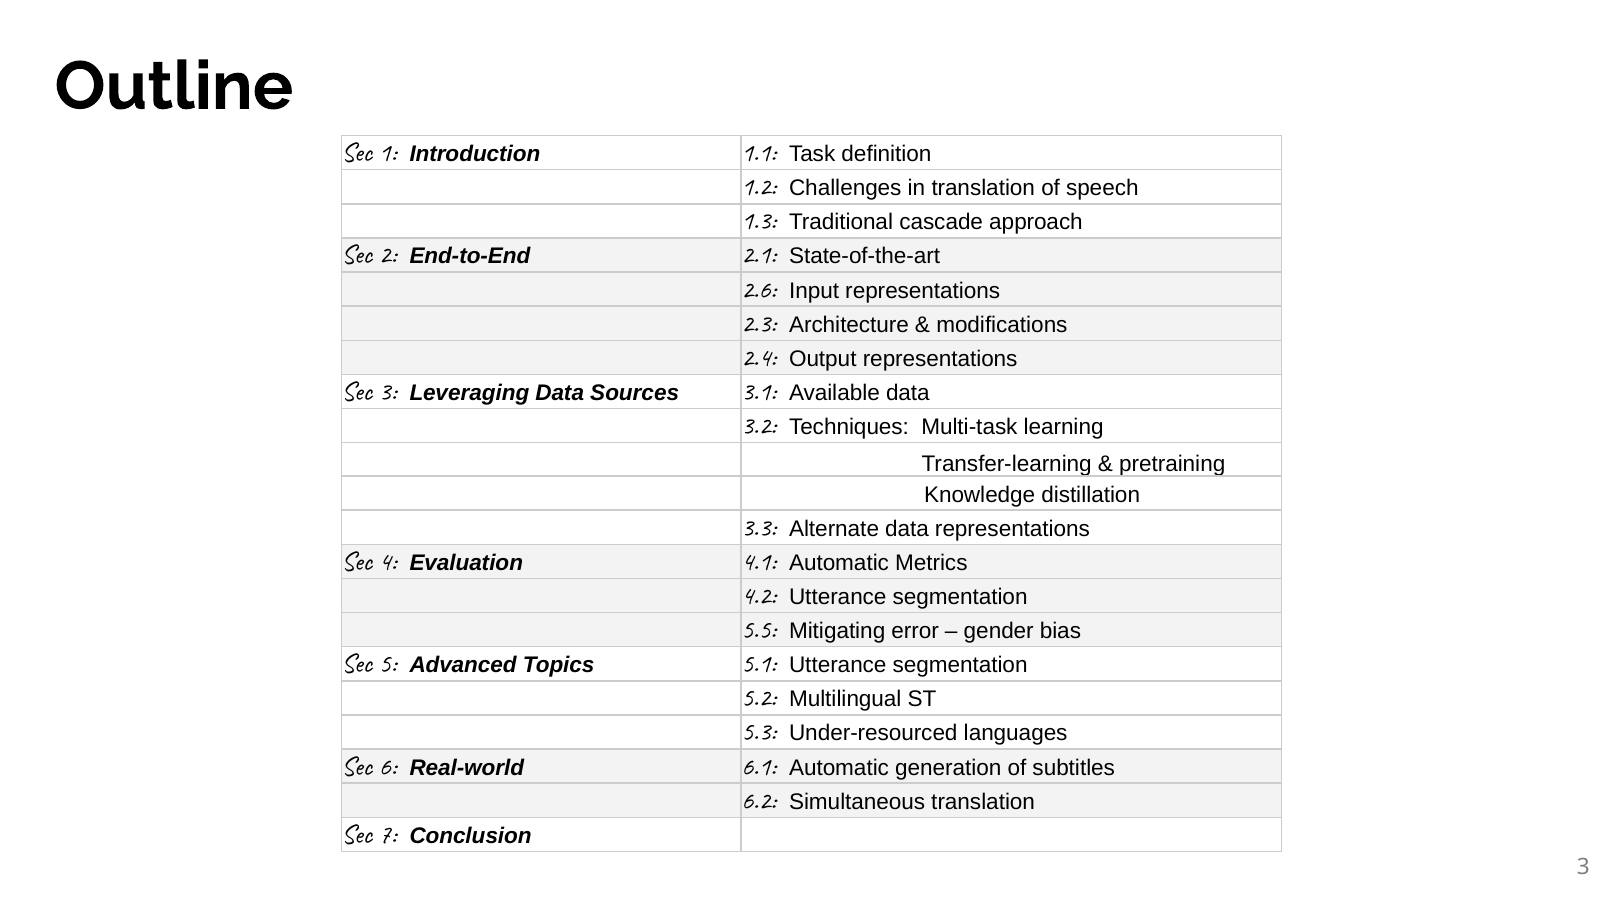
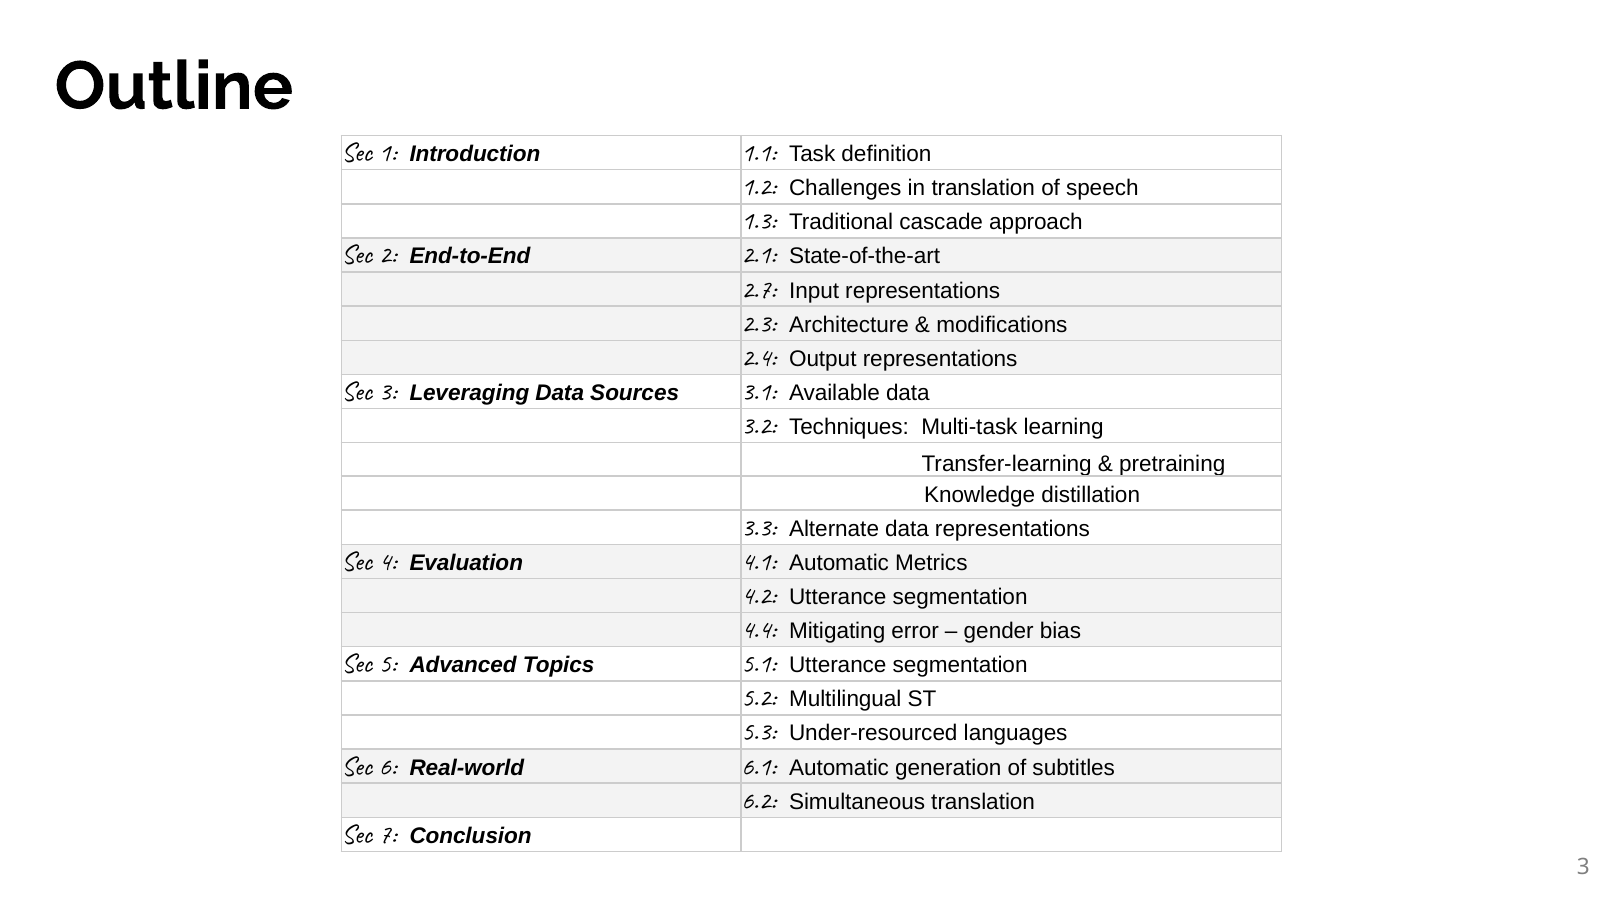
2.6: 2.6 -> 2.7
5.5: 5.5 -> 4.4
